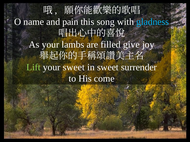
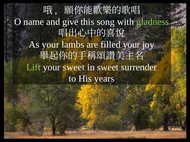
pain: pain -> give
gladness colour: light blue -> light green
filled give: give -> your
come: come -> years
